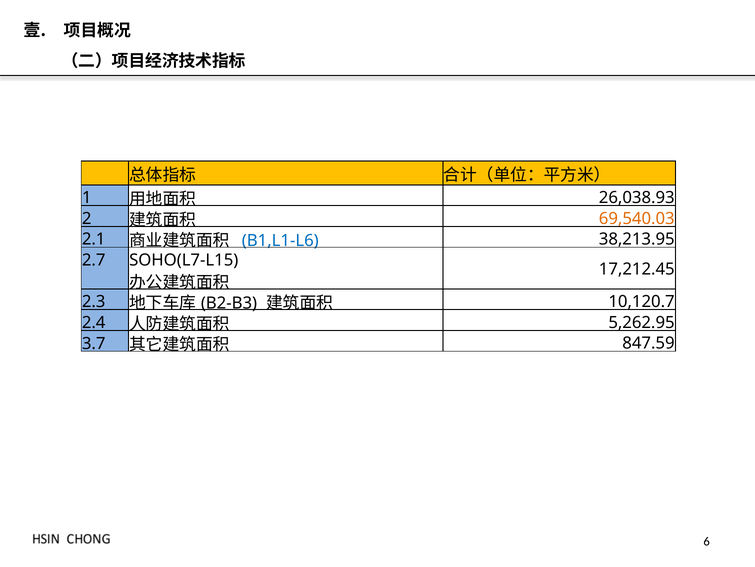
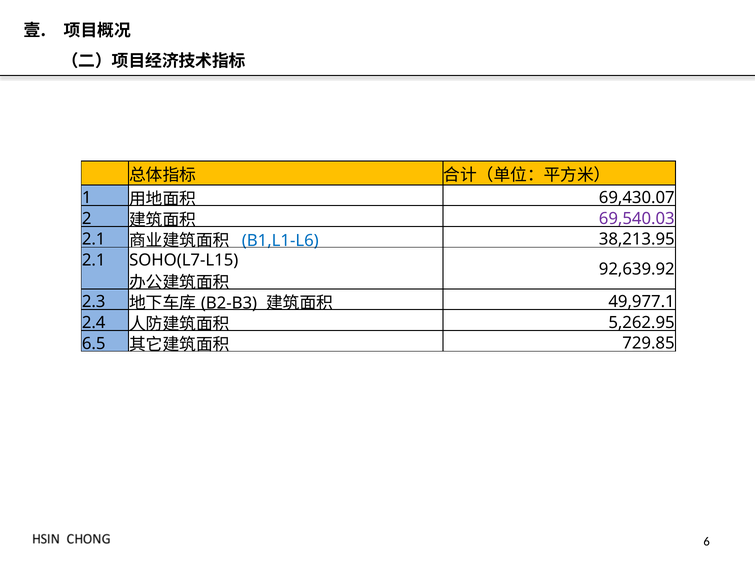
26,038.93: 26,038.93 -> 69,430.07
69,540.03 colour: orange -> purple
2.7 at (94, 260): 2.7 -> 2.1
17,212.45: 17,212.45 -> 92,639.92
10,120.7: 10,120.7 -> 49,977.1
3.7: 3.7 -> 6.5
847.59: 847.59 -> 729.85
